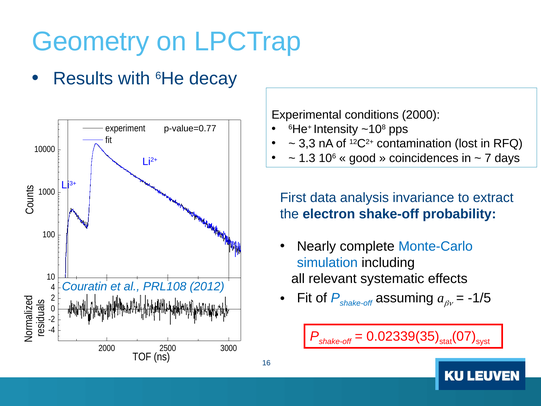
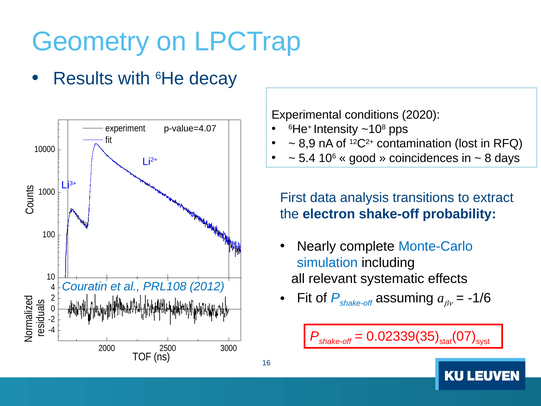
conditions 2000: 2000 -> 2020
p-value=0.77: p-value=0.77 -> p-value=4.07
3,3: 3,3 -> 8,9
1.3: 1.3 -> 5.4
7: 7 -> 8
invariance: invariance -> transitions
-1/5: -1/5 -> -1/6
